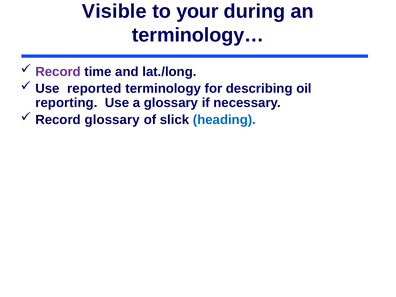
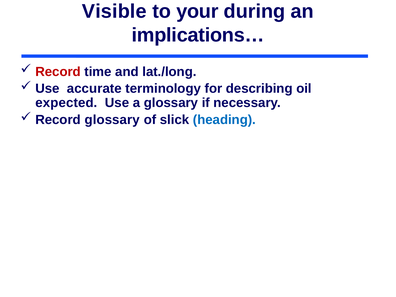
terminology…: terminology… -> implications…
Record at (58, 72) colour: purple -> red
reported: reported -> accurate
reporting: reporting -> expected
